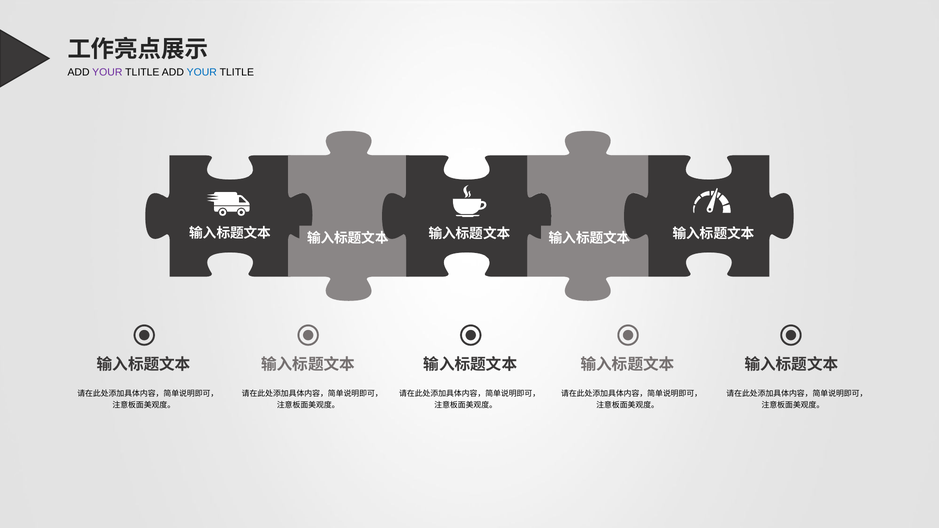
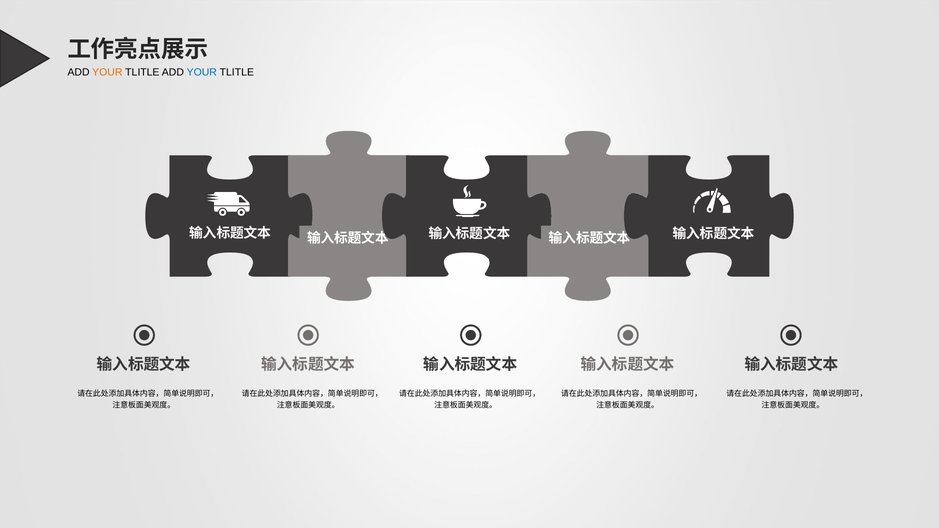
YOUR at (107, 73) colour: purple -> orange
